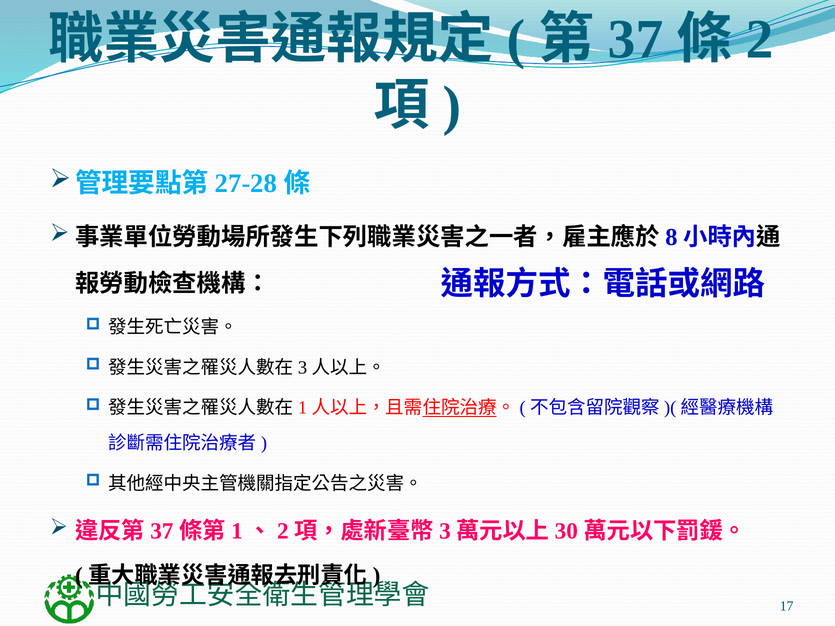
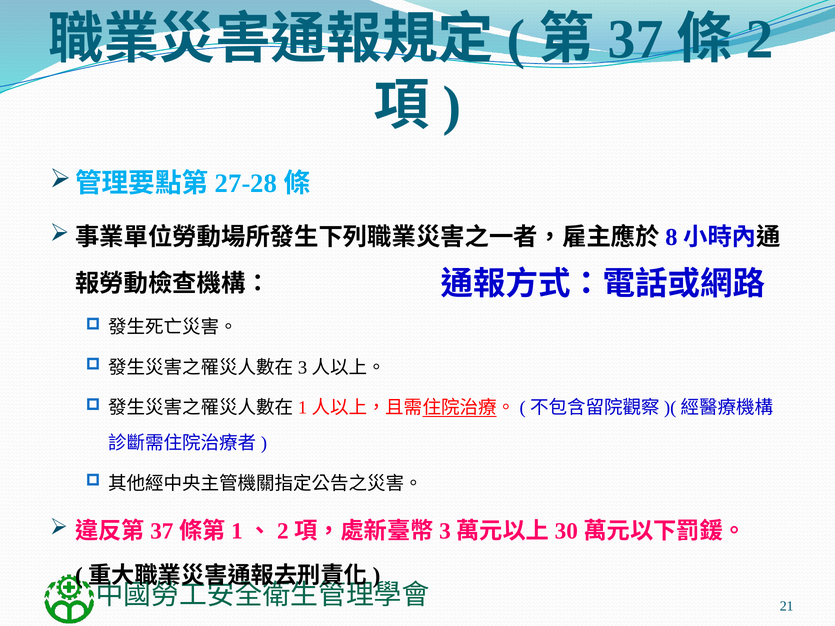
17: 17 -> 21
